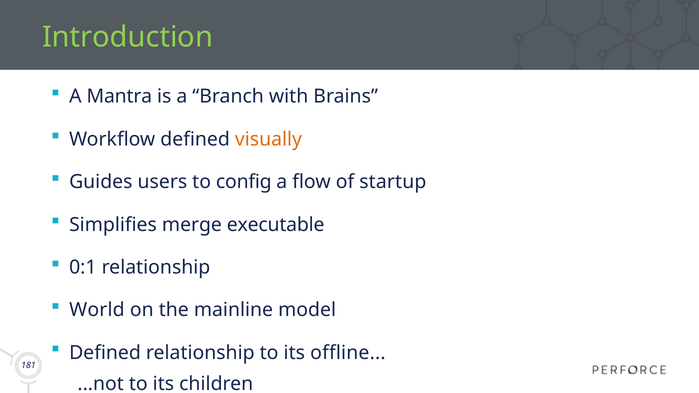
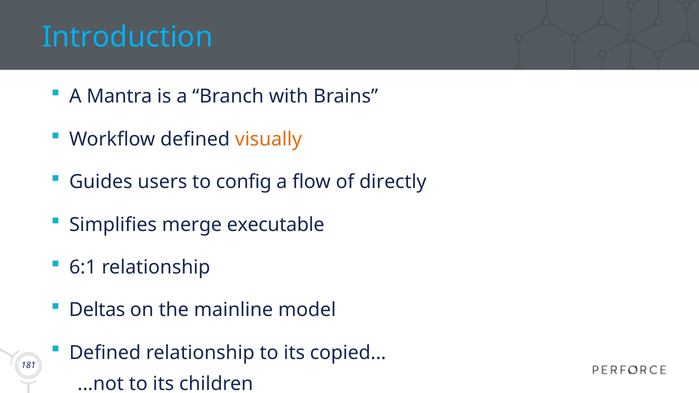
Introduction colour: light green -> light blue
startup: startup -> directly
0:1: 0:1 -> 6:1
World: World -> Deltas
offline: offline -> copied
